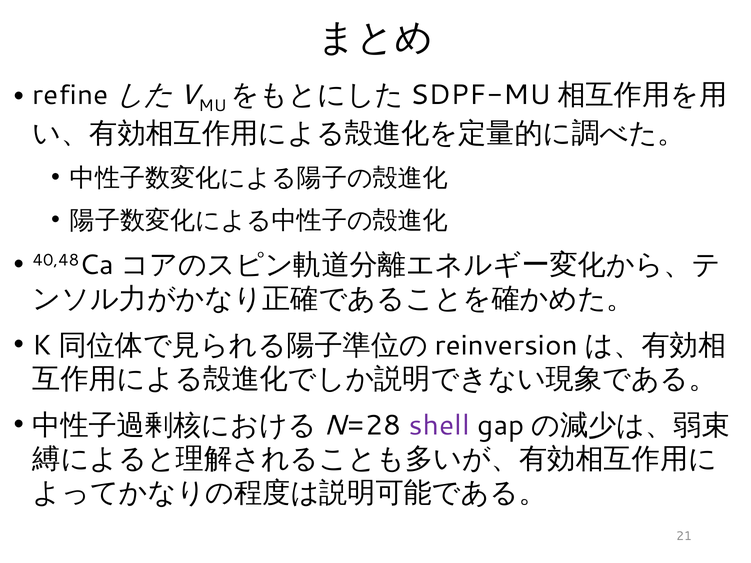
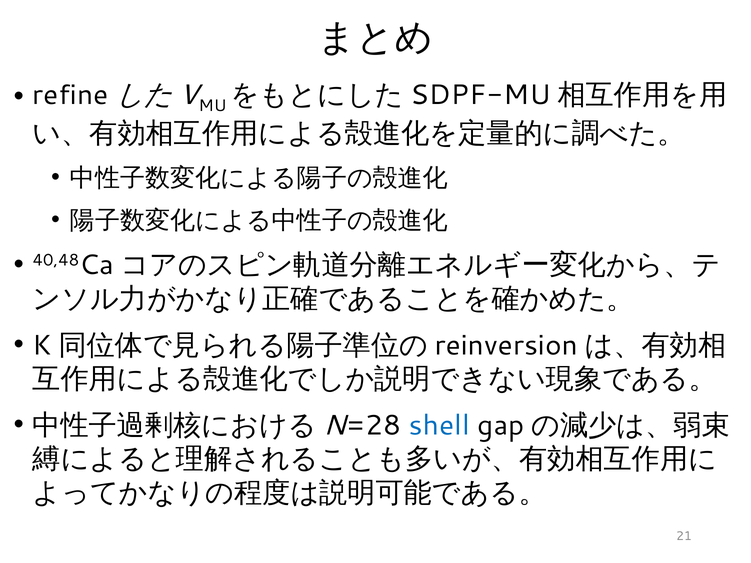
shell colour: purple -> blue
